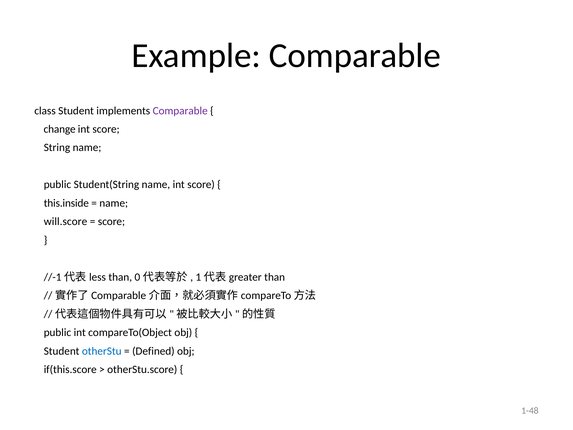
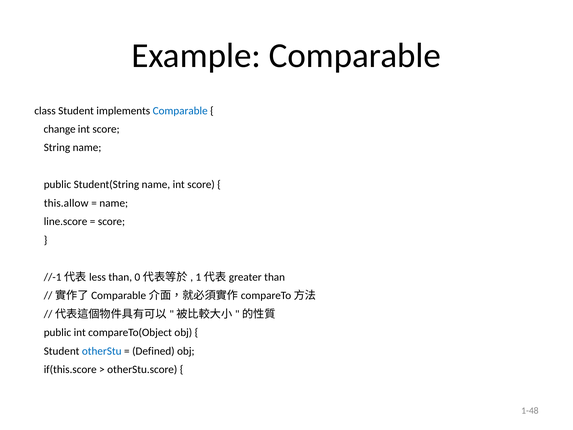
Comparable at (180, 111) colour: purple -> blue
this.inside: this.inside -> this.allow
will.score: will.score -> line.score
